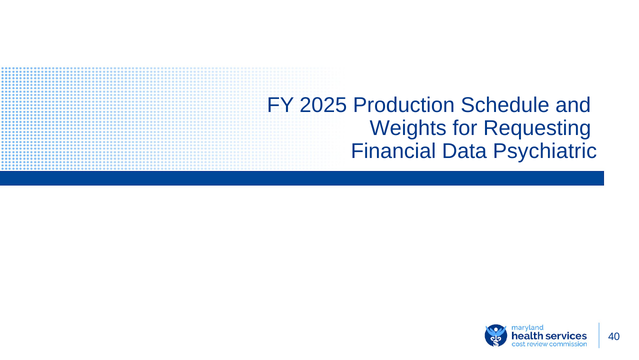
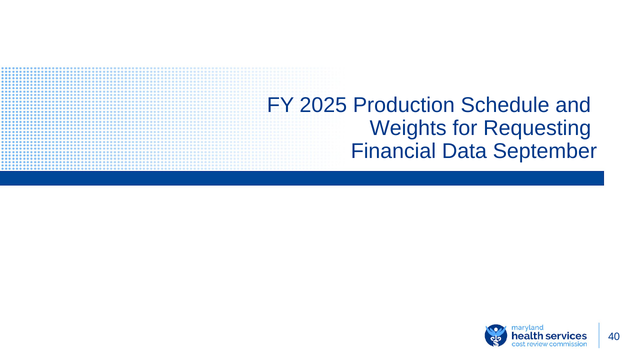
Psychiatric: Psychiatric -> September
